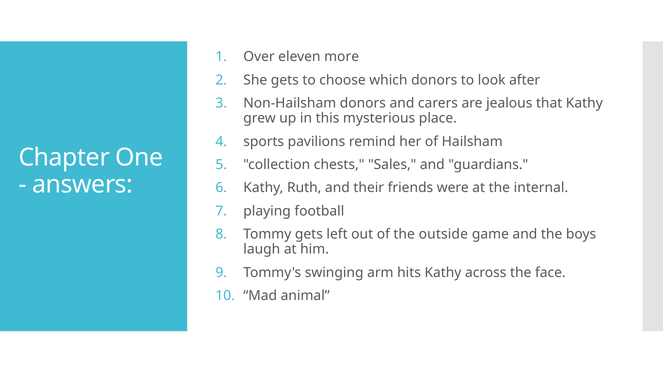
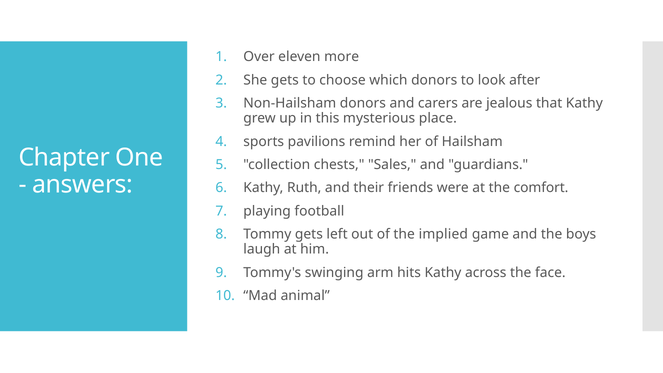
internal: internal -> comfort
outside: outside -> implied
